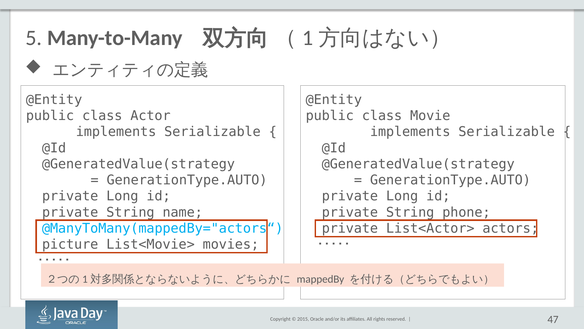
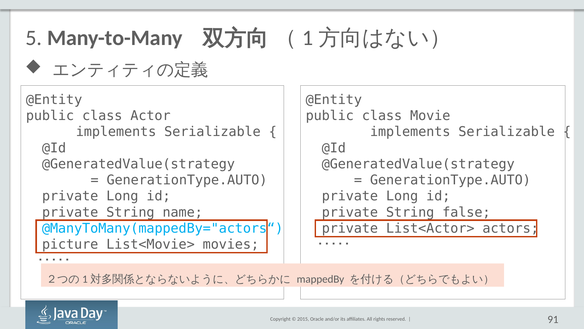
phone: phone -> false
47: 47 -> 91
